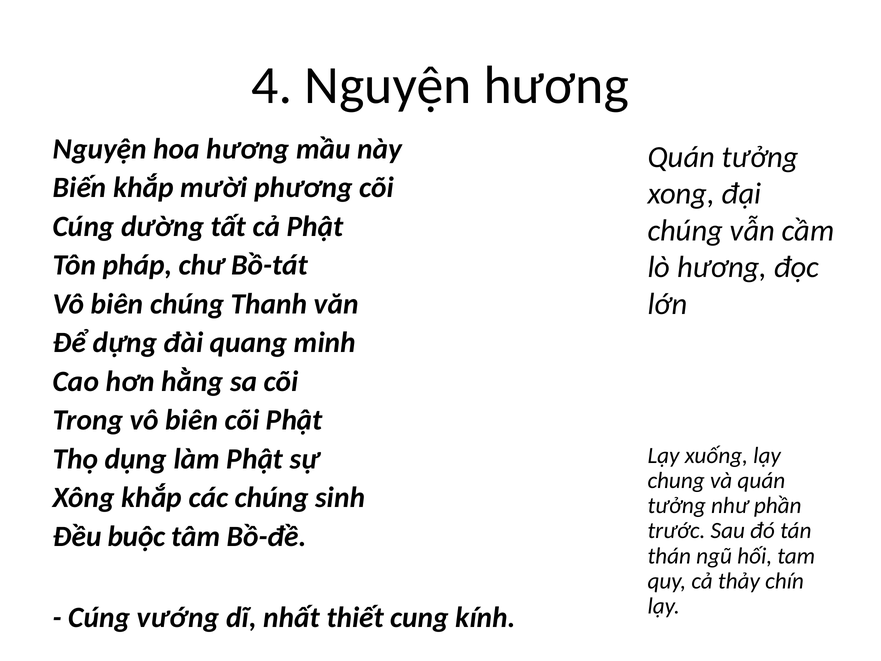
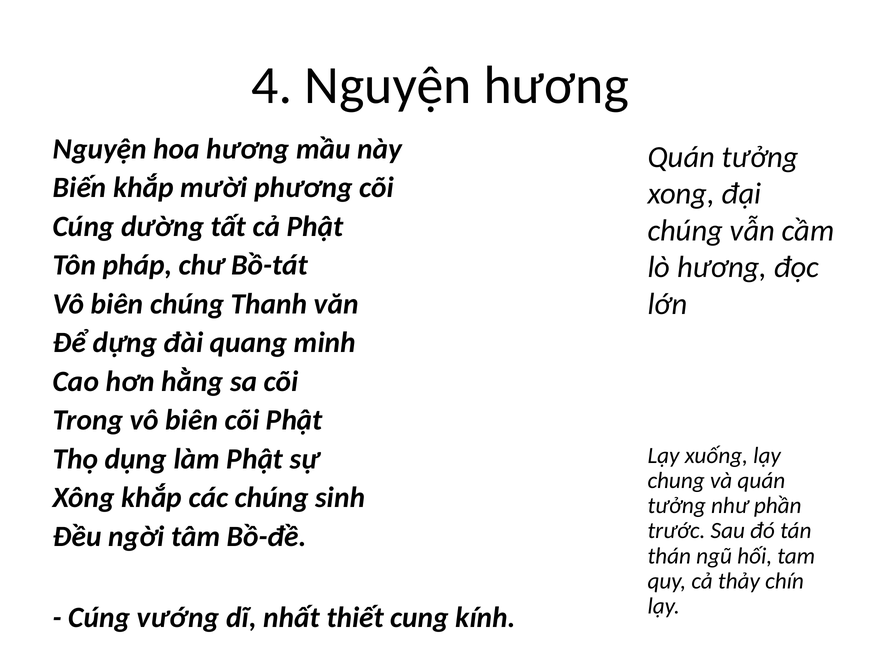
buộc: buộc -> ngời
